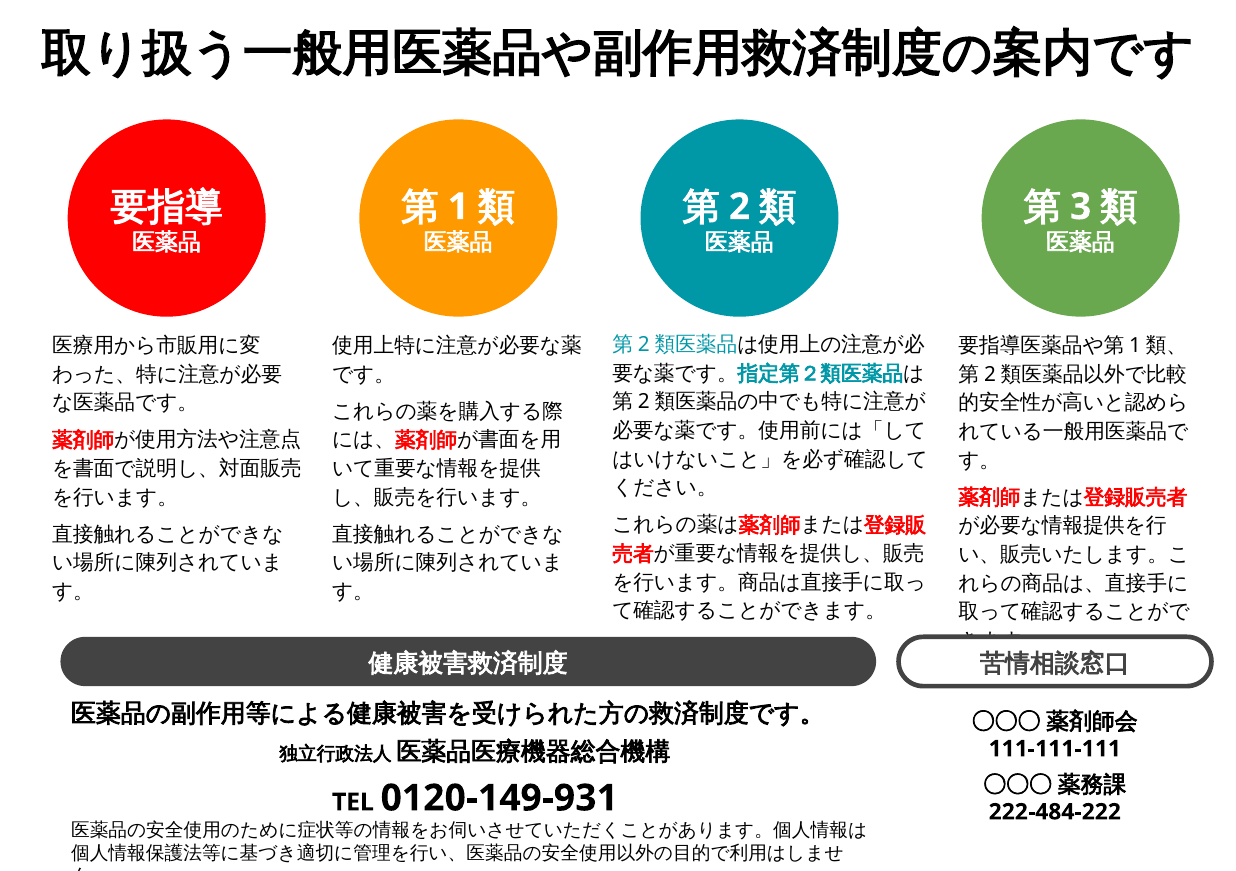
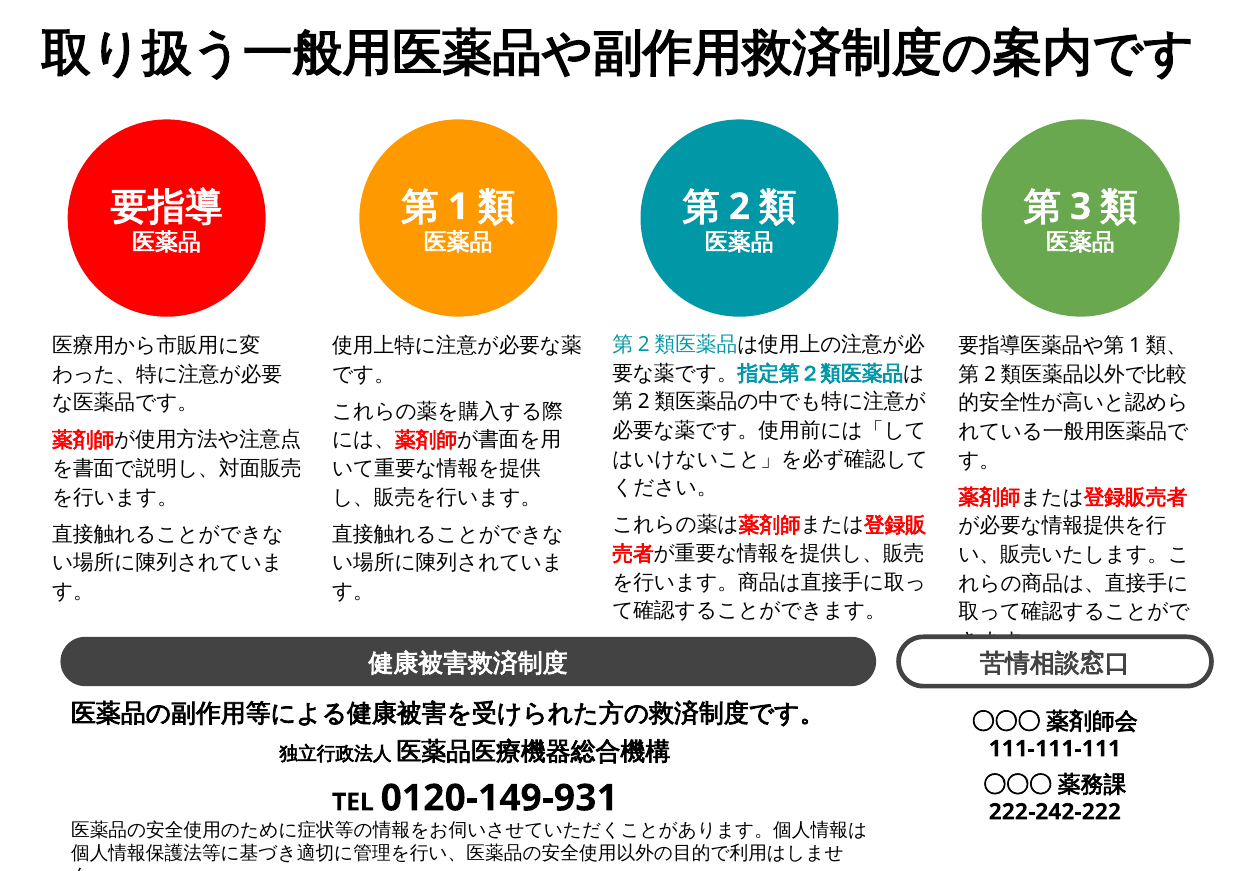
222-484-222: 222-484-222 -> 222-242-222
